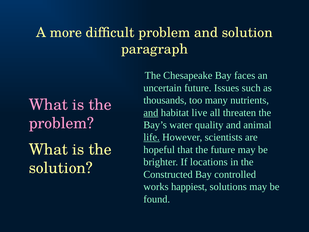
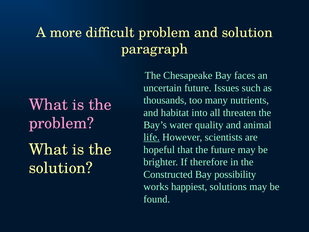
and at (151, 112) underline: present -> none
live: live -> into
locations: locations -> therefore
controlled: controlled -> possibility
